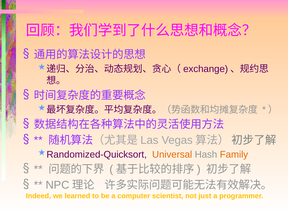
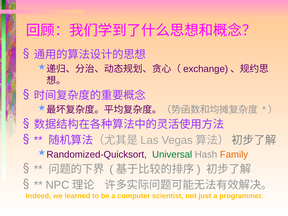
Universal colour: orange -> green
